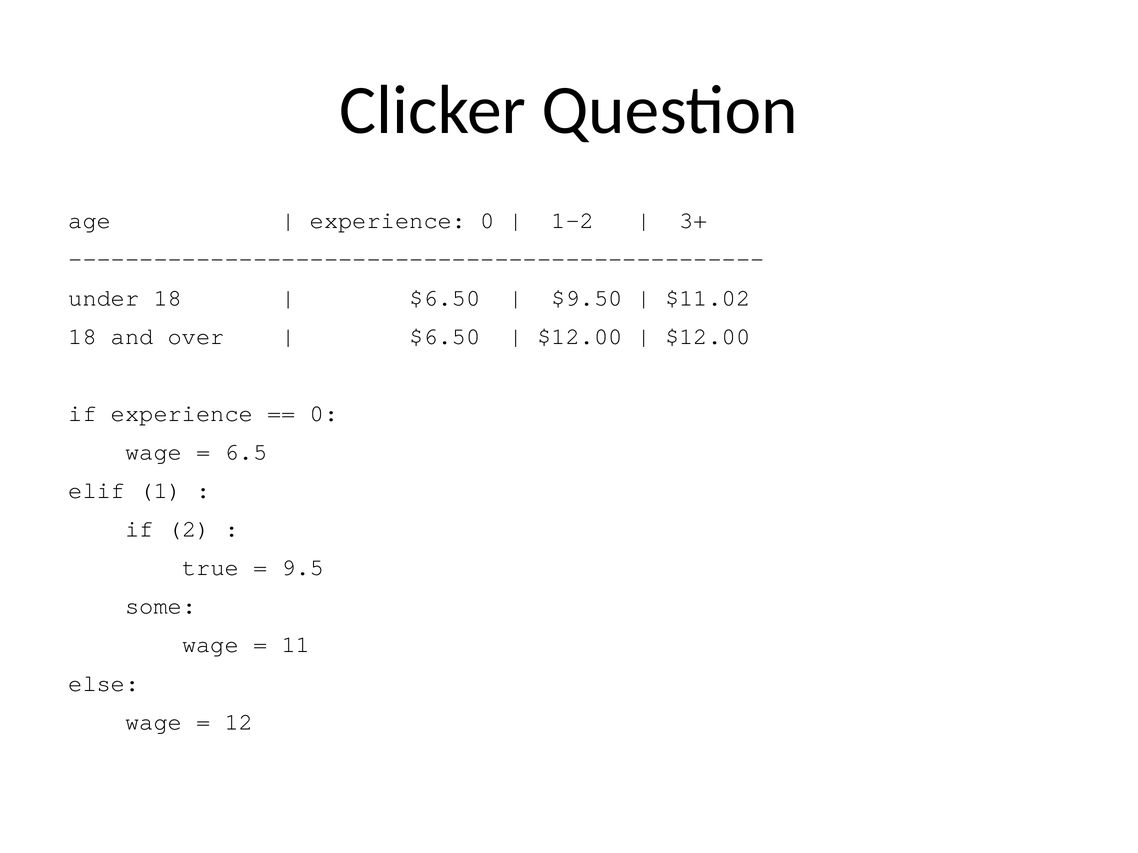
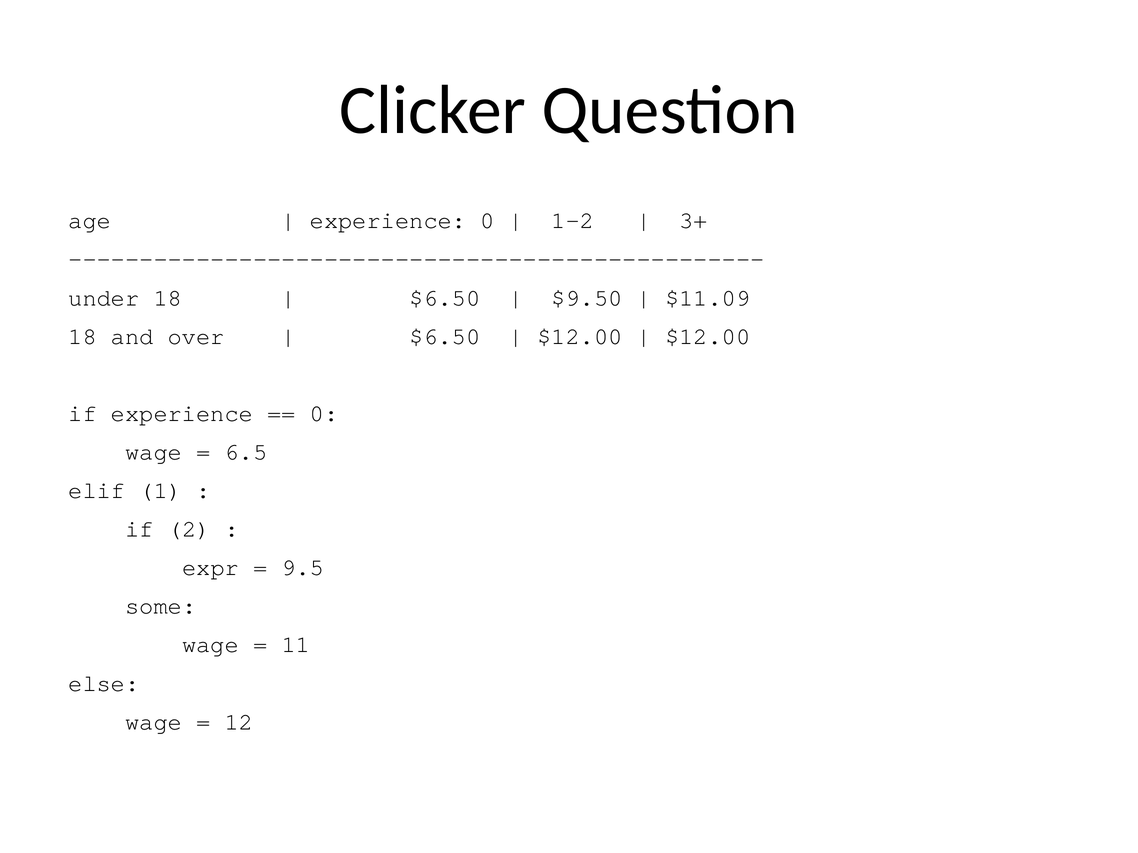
$11.02: $11.02 -> $11.09
true: true -> expr
